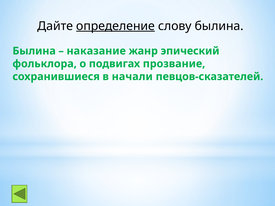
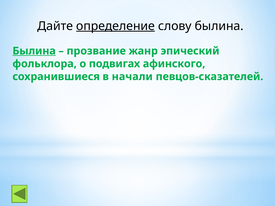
Былина at (34, 51) underline: none -> present
наказание: наказание -> прозвание
прозвание: прозвание -> афинского
